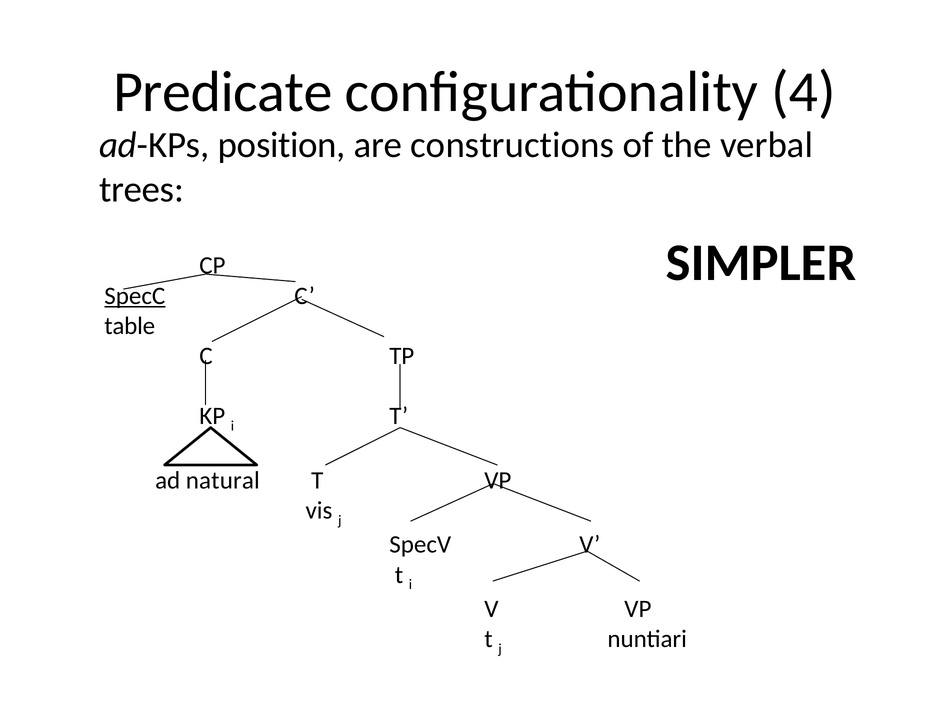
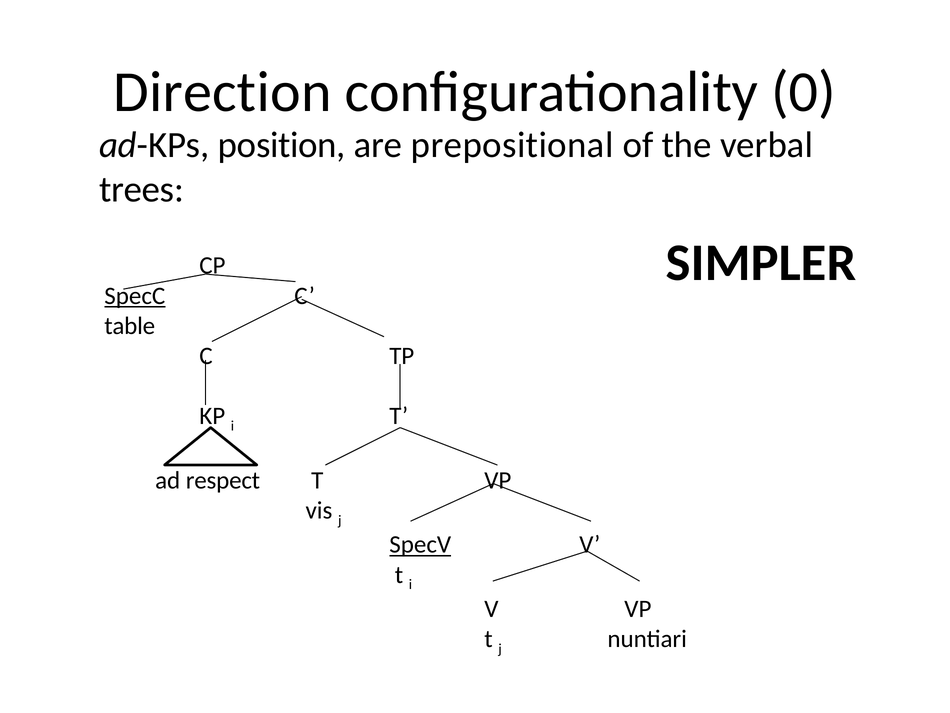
Predicate: Predicate -> Direction
4: 4 -> 0
constructions: constructions -> prepositional
natural: natural -> respect
SpecV underline: none -> present
